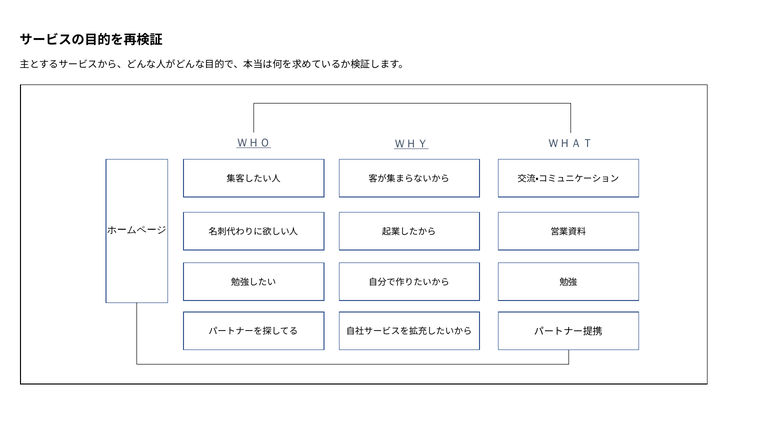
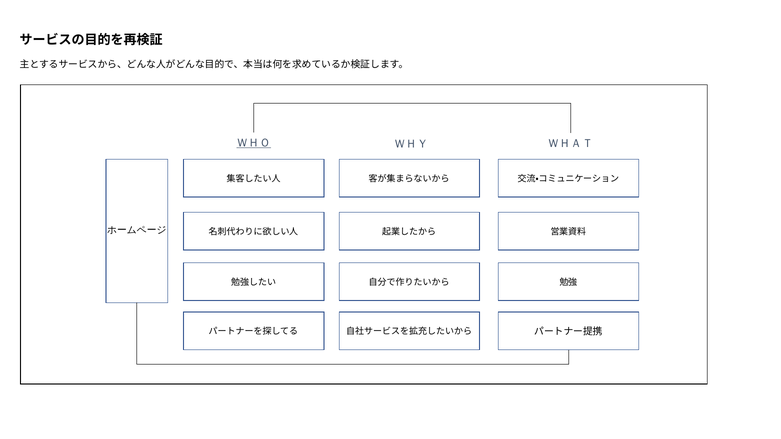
ＷＨＹ underline: present -> none
